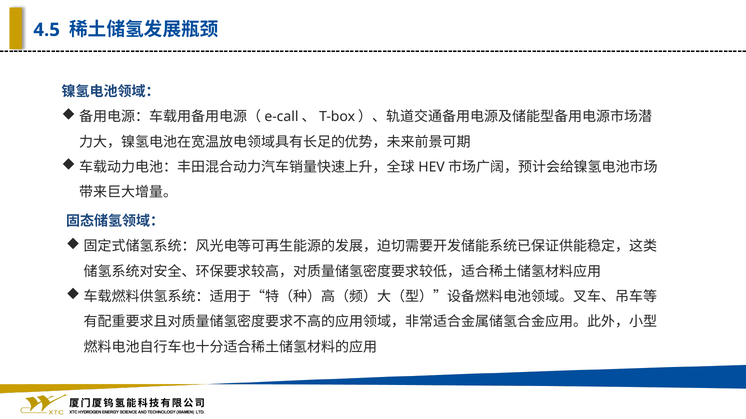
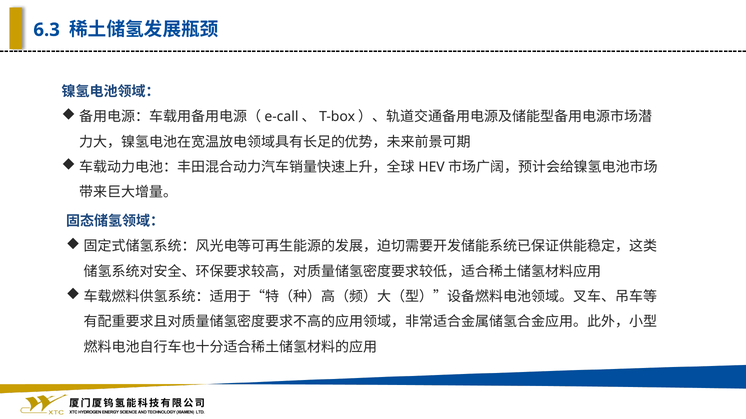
4.5: 4.5 -> 6.3
